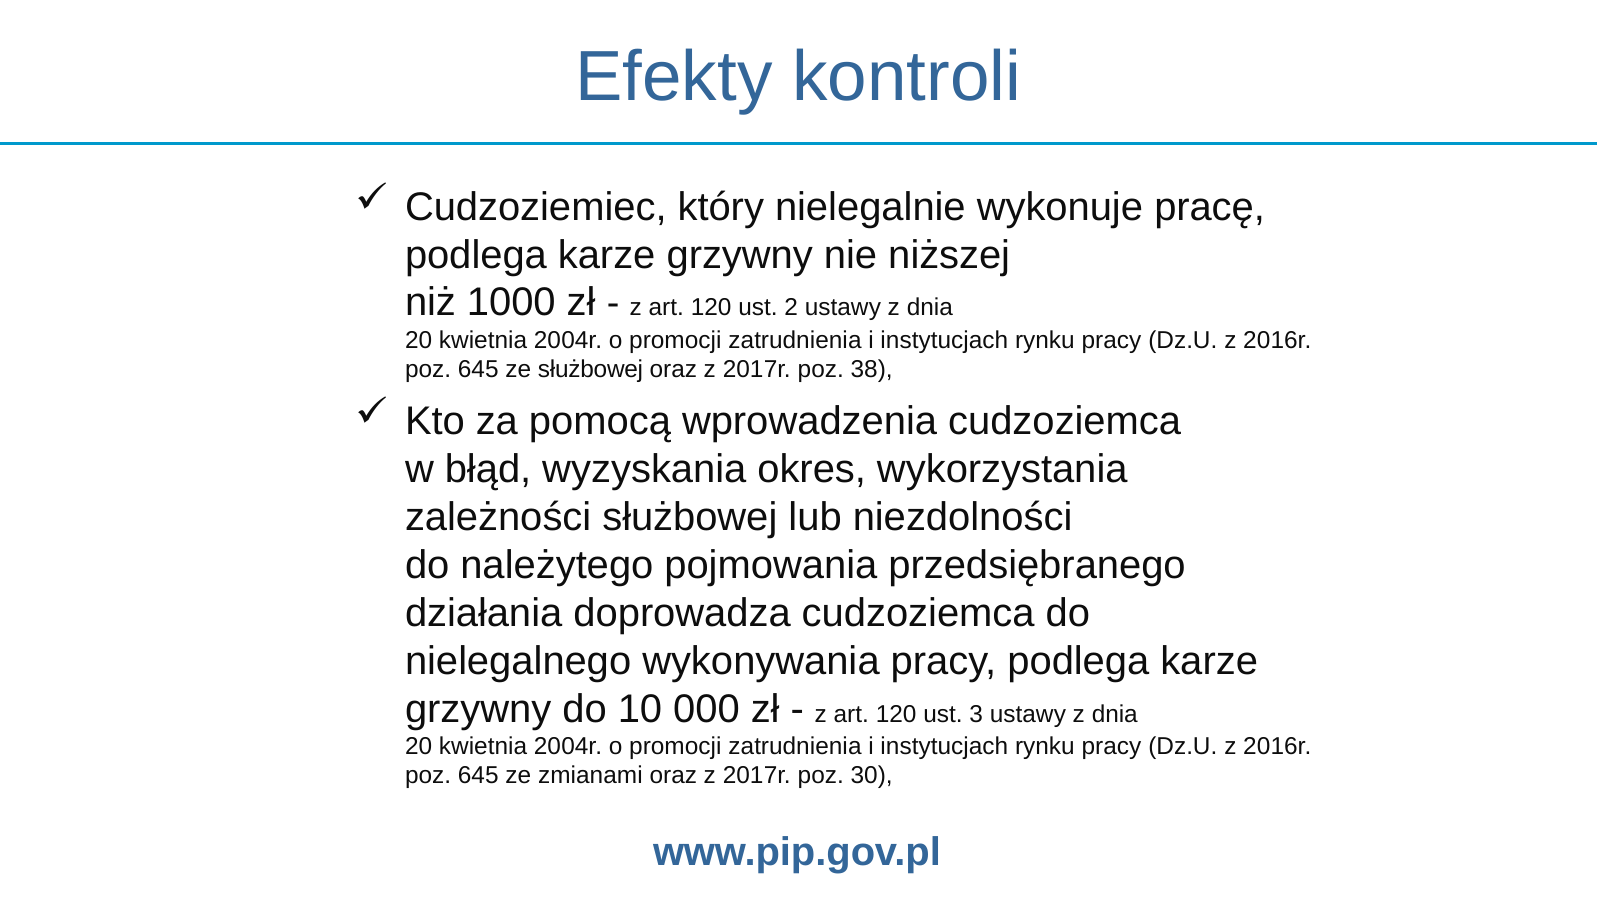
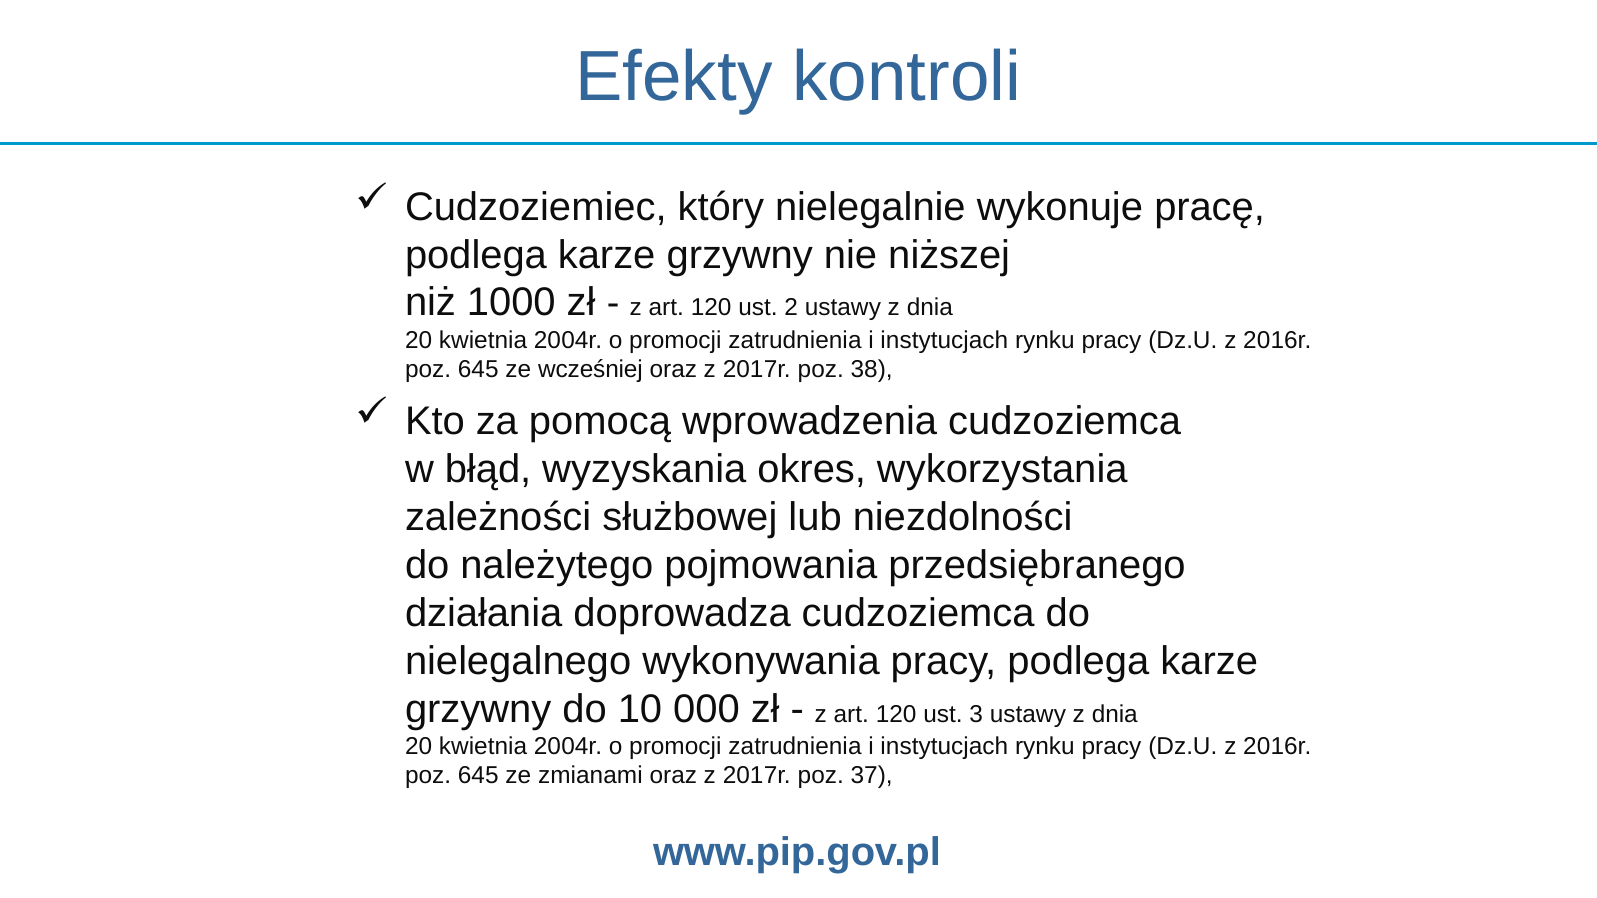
ze służbowej: służbowej -> wcześniej
30: 30 -> 37
